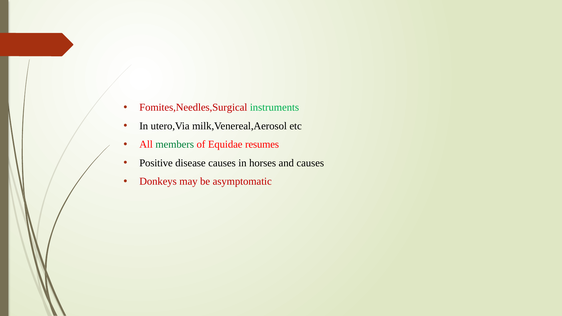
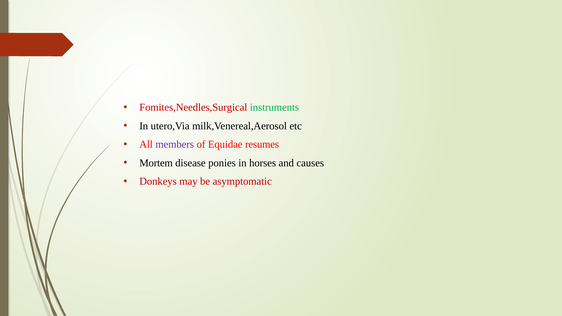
members colour: green -> purple
Positive: Positive -> Mortem
disease causes: causes -> ponies
